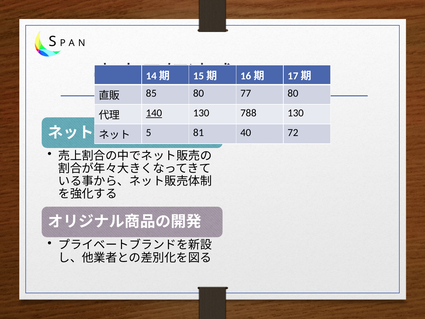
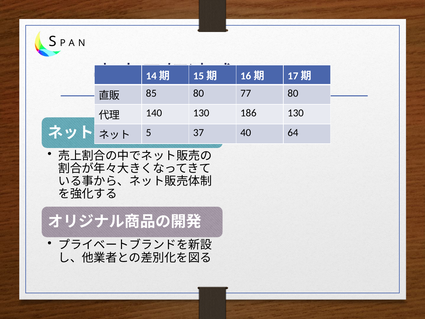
140 underline: present -> none
788: 788 -> 186
81: 81 -> 37
72: 72 -> 64
